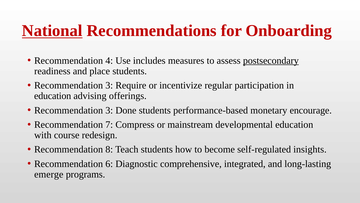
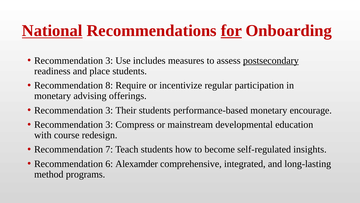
for underline: none -> present
4 at (109, 60): 4 -> 3
3 at (109, 85): 3 -> 8
education at (53, 96): education -> monetary
Done: Done -> Their
7 at (109, 124): 7 -> 3
8: 8 -> 7
Diagnostic: Diagnostic -> Alexamder
emerge: emerge -> method
